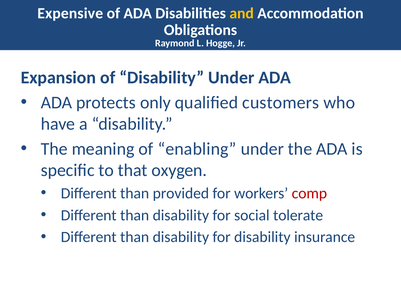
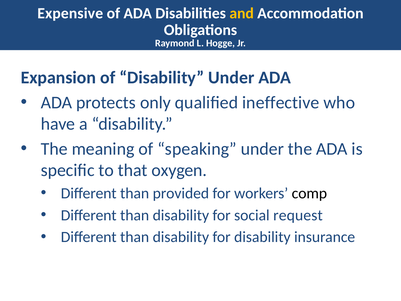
customers: customers -> ineffective
enabling: enabling -> speaking
comp colour: red -> black
tolerate: tolerate -> request
